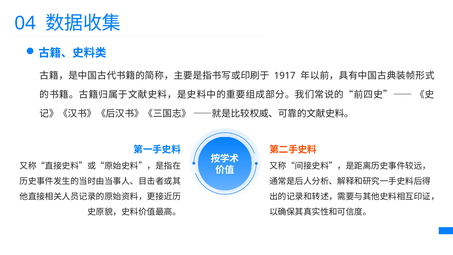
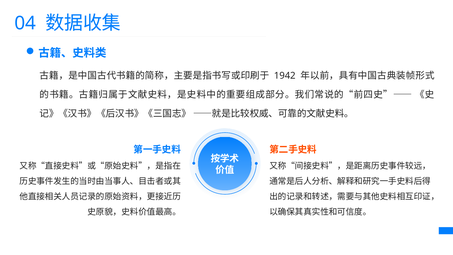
1917: 1917 -> 1942
